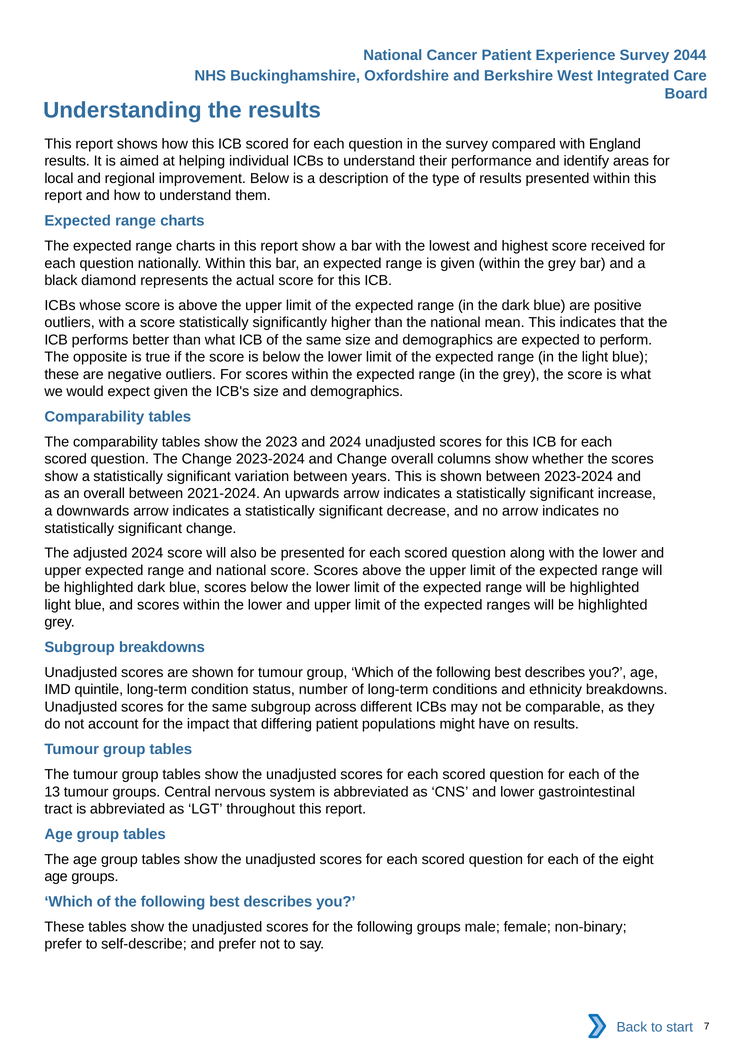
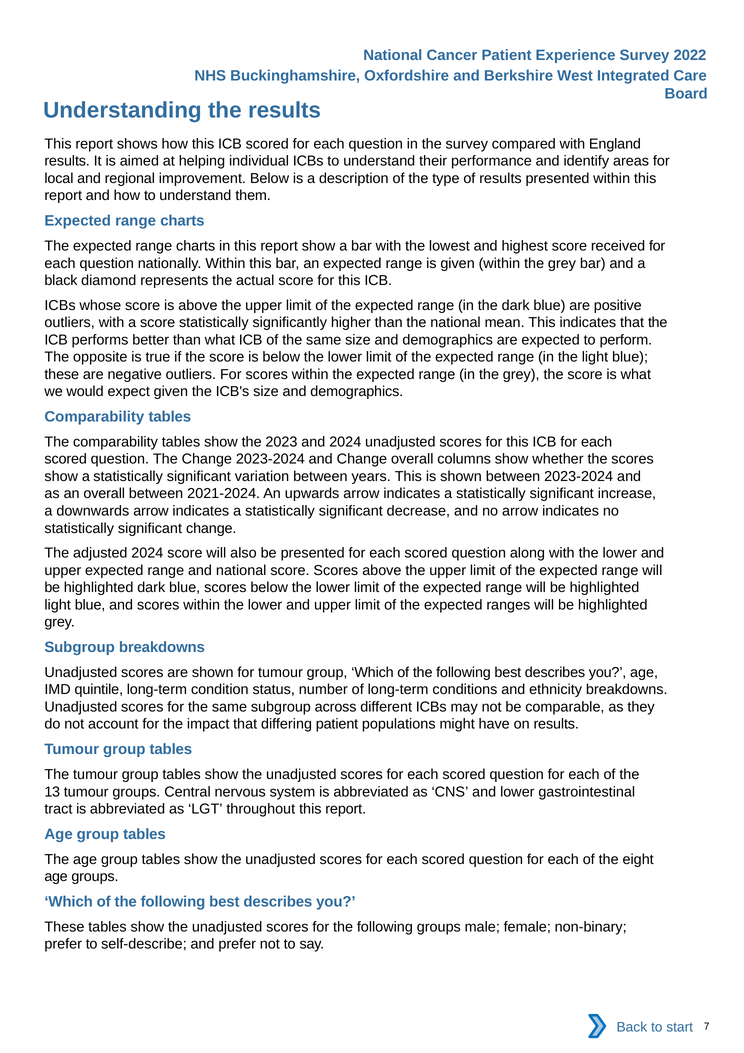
2044: 2044 -> 2022
